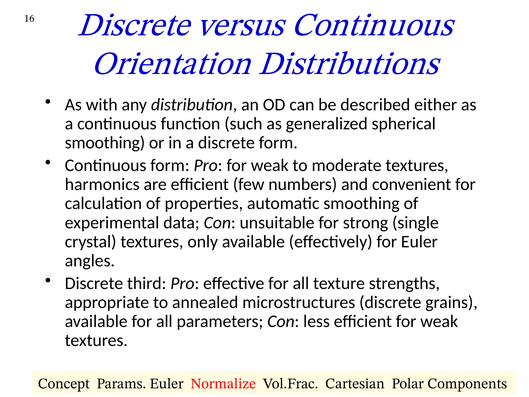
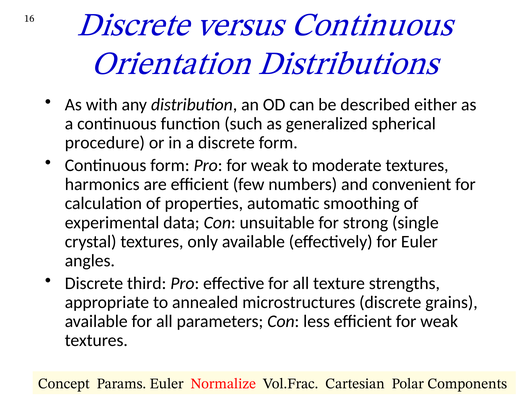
smoothing at (105, 143): smoothing -> procedure
